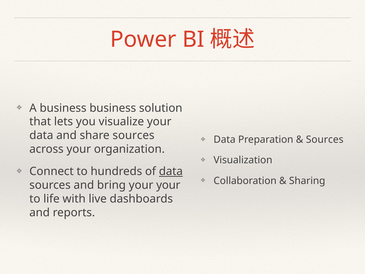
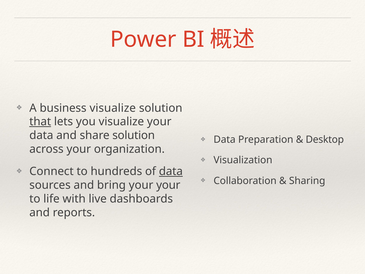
business business: business -> visualize
that underline: none -> present
share sources: sources -> solution
Sources at (325, 140): Sources -> Desktop
